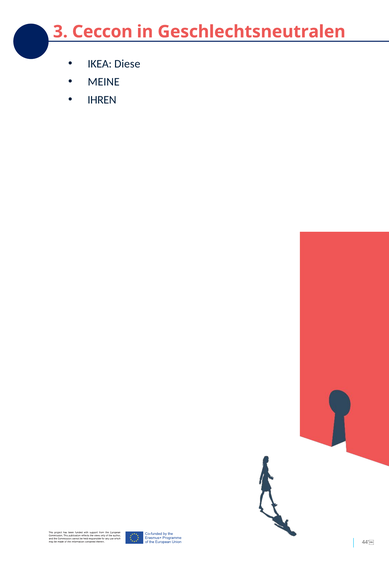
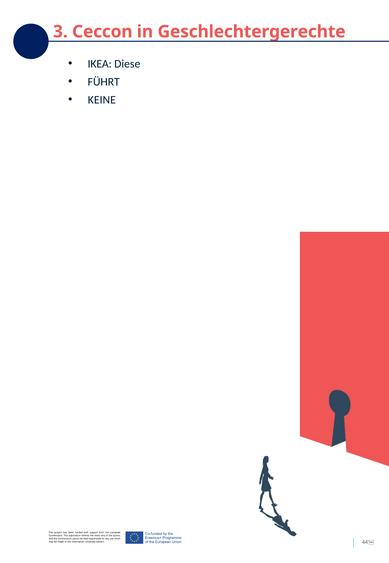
Geschlechtsneutralen: Geschlechtsneutralen -> Geschlechtergerechte
MEINE: MEINE -> FÜHRT
IHREN: IHREN -> KEINE
